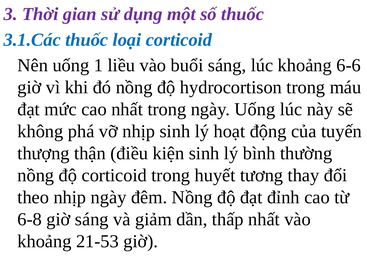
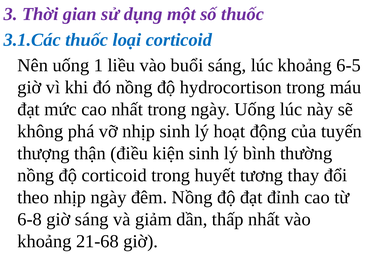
6-6: 6-6 -> 6-5
21-53: 21-53 -> 21-68
